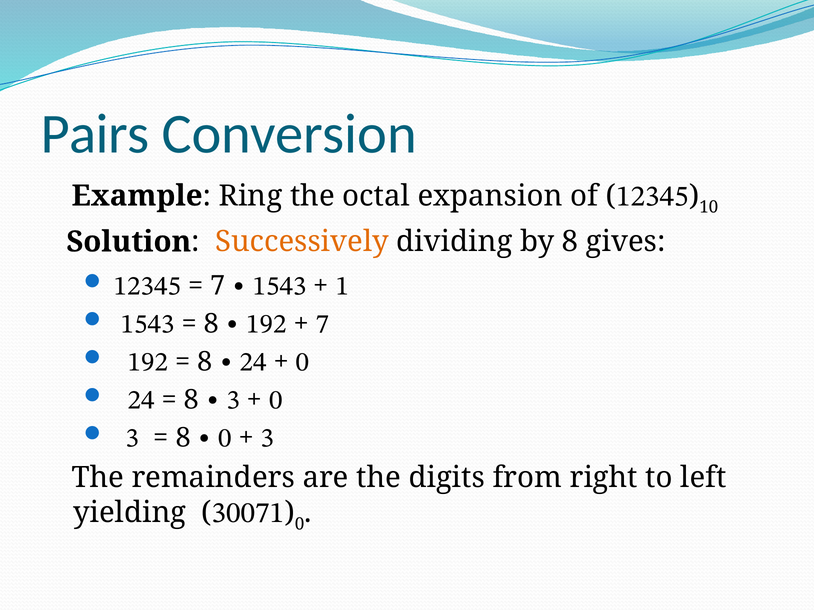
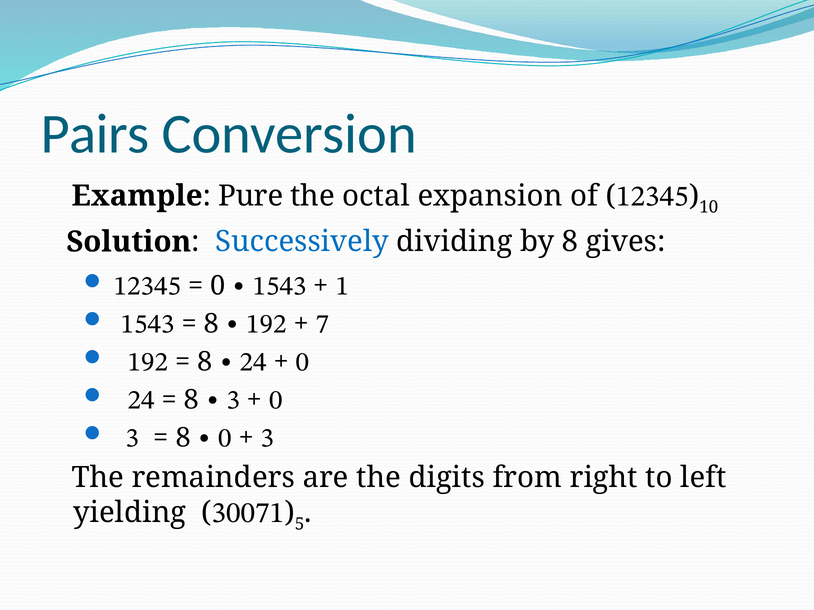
Ring: Ring -> Pure
Successively colour: orange -> blue
7 at (218, 286): 7 -> 0
0 at (300, 525): 0 -> 5
